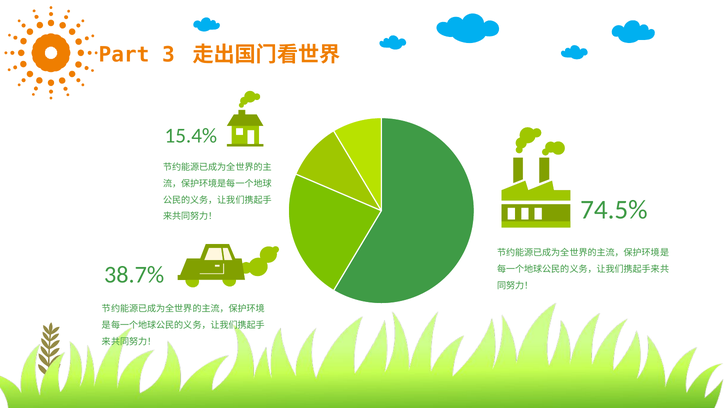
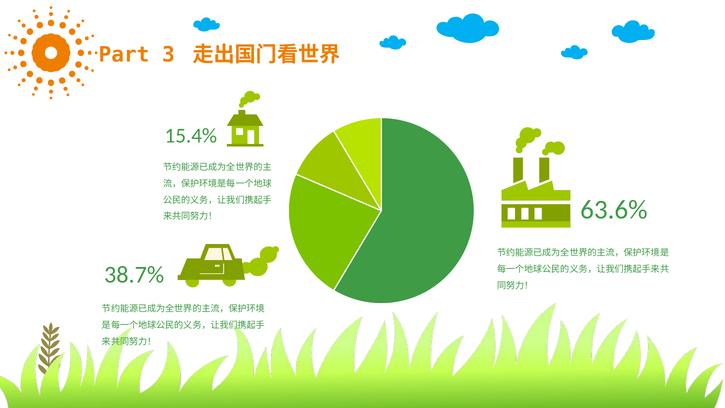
74.5%: 74.5% -> 63.6%
